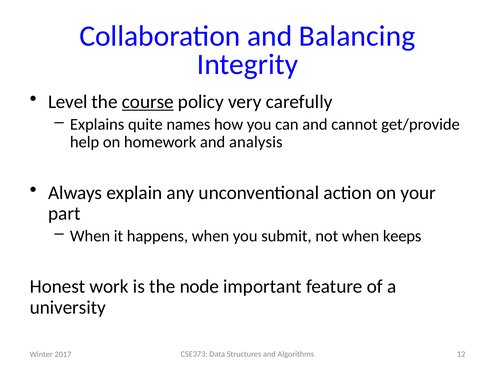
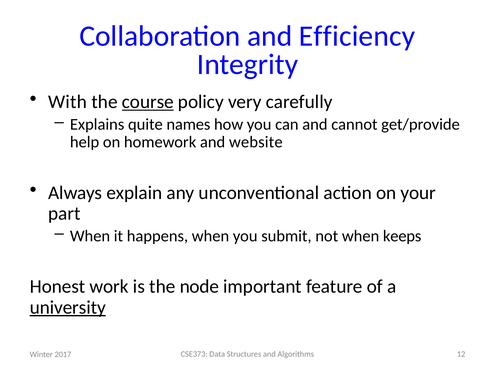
Balancing: Balancing -> Efficiency
Level: Level -> With
analysis: analysis -> website
university underline: none -> present
